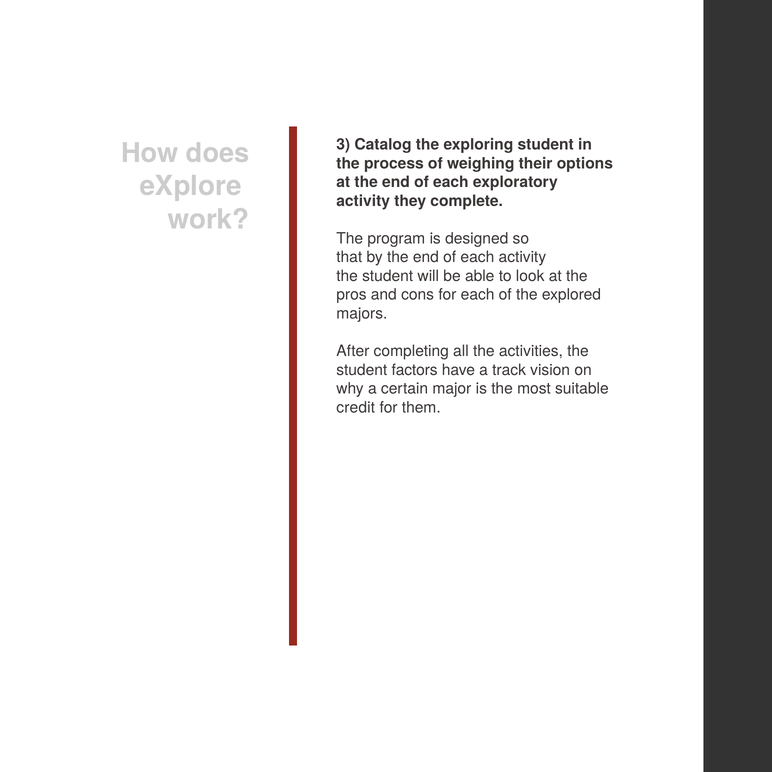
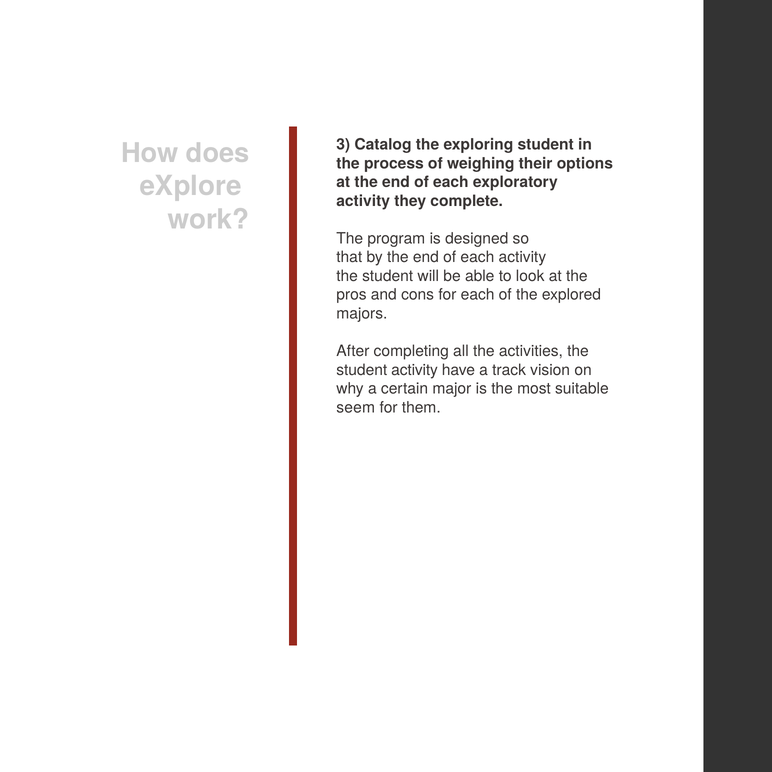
student factors: factors -> activity
credit: credit -> seem
